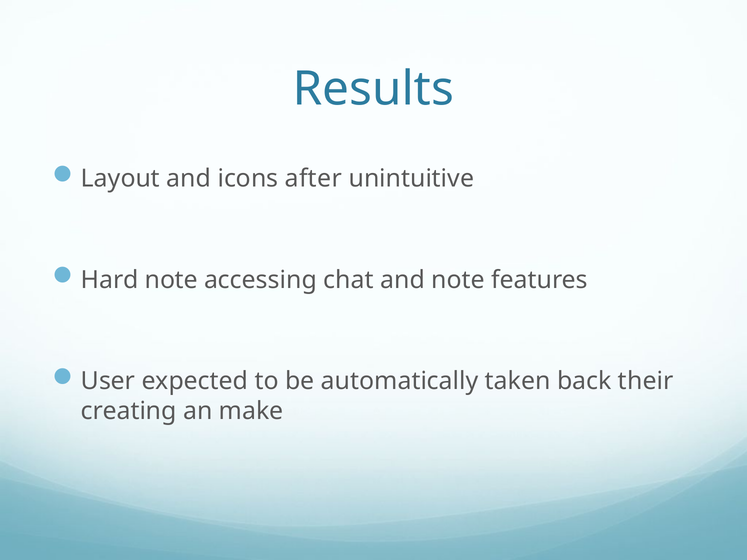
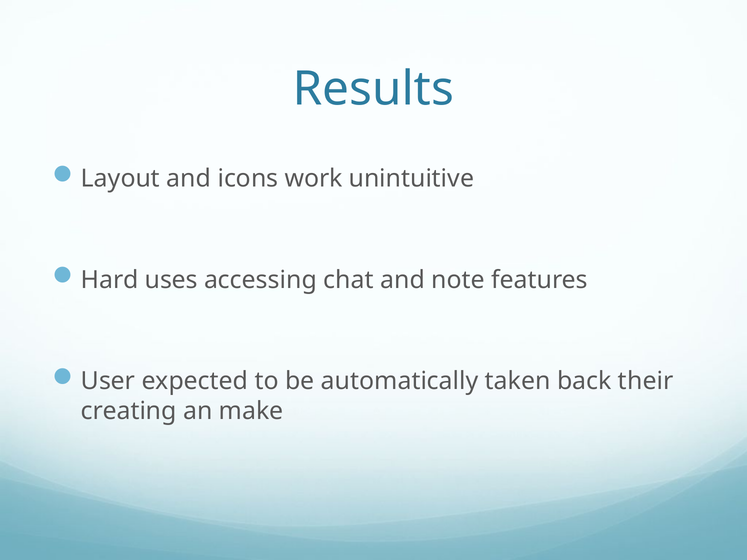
after: after -> work
Hard note: note -> uses
